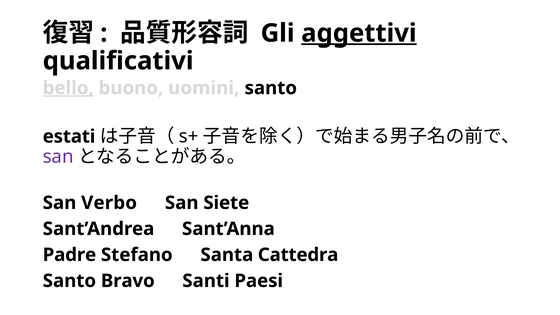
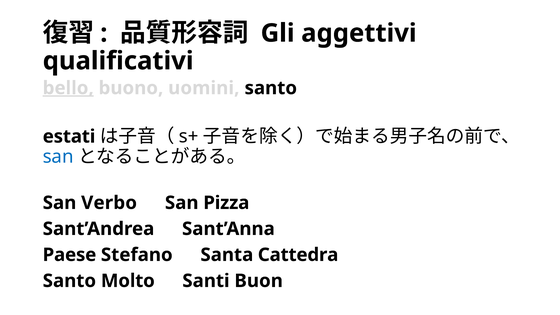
aggettivi underline: present -> none
san at (58, 157) colour: purple -> blue
Siete: Siete -> Pizza
Padre: Padre -> Paese
Bravo: Bravo -> Molto
Paesi: Paesi -> Buon
